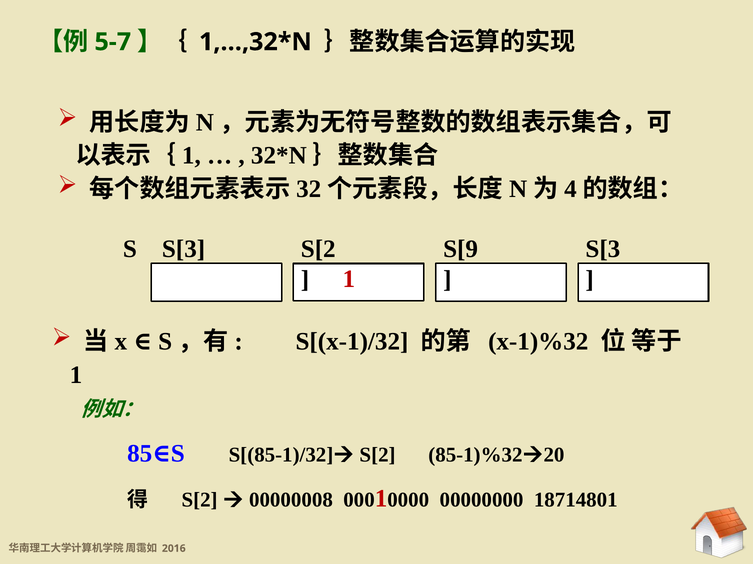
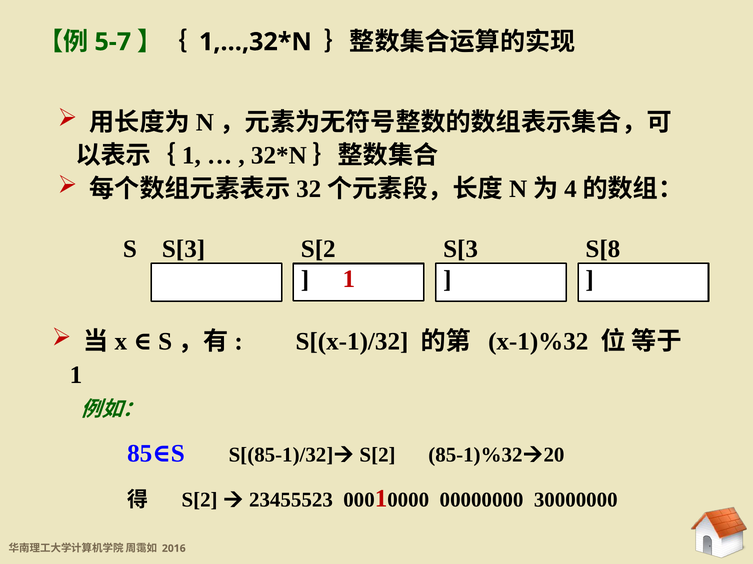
S[9 at (461, 250): S[9 -> S[3
S[3 at (603, 250): S[3 -> S[8
00000008: 00000008 -> 23455523
18714801: 18714801 -> 30000000
